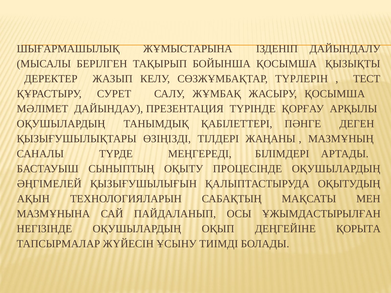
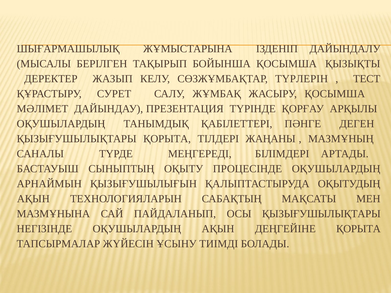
ҚЫЗЫҒУШЫЛЫҚТАРЫ ӨЗІҢІЗДІ: ӨЗІҢІЗДІ -> ҚОРЫТА
ӘҢГІМЕЛЕЙ: ӘҢГІМЕЛЕЙ -> АРНАЙМЫН
ОСЫ ҰЖЫМДАСТЫРЫЛҒАН: ҰЖЫМДАСТЫРЫЛҒАН -> ҚЫЗЫҒУШЫЛЫҚТАРЫ
ОҚУШЫЛАРДЫҢ ОҚЫП: ОҚЫП -> АҚЫН
